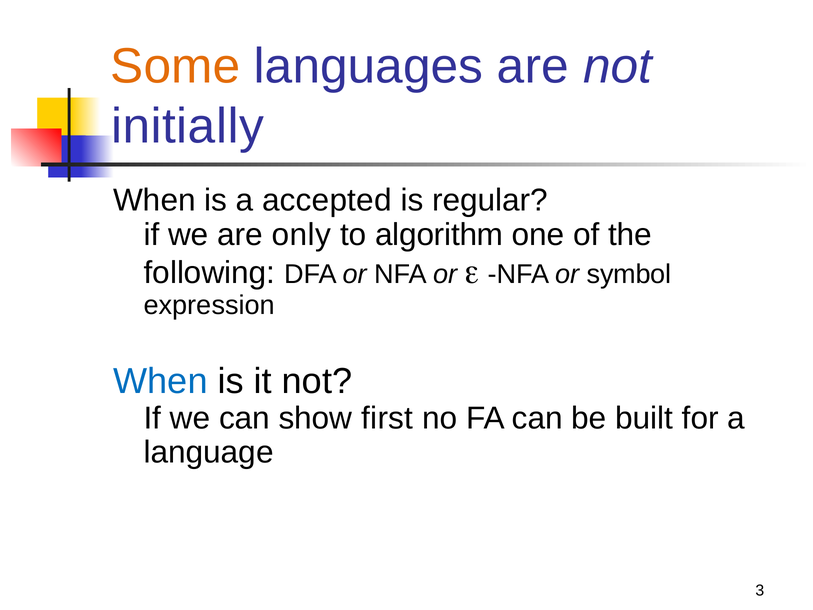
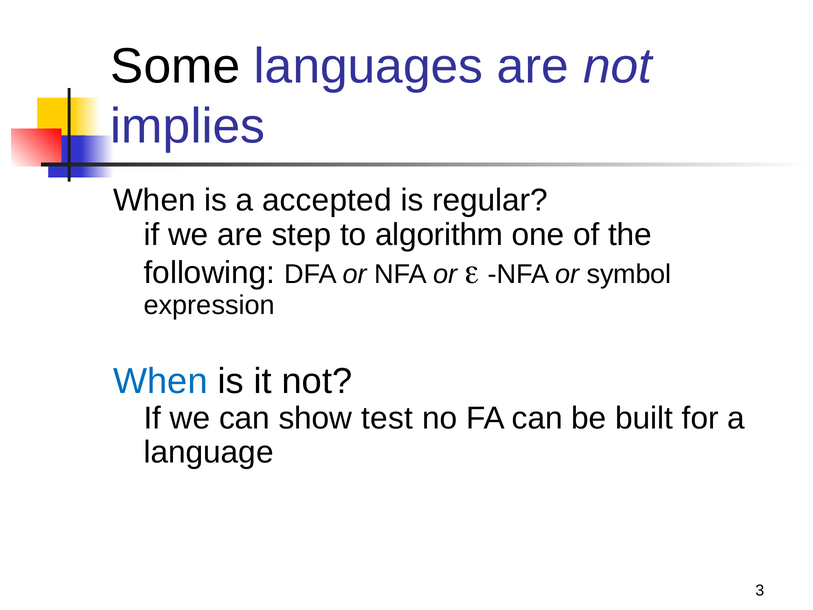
Some colour: orange -> black
initially: initially -> implies
only: only -> step
first: first -> test
